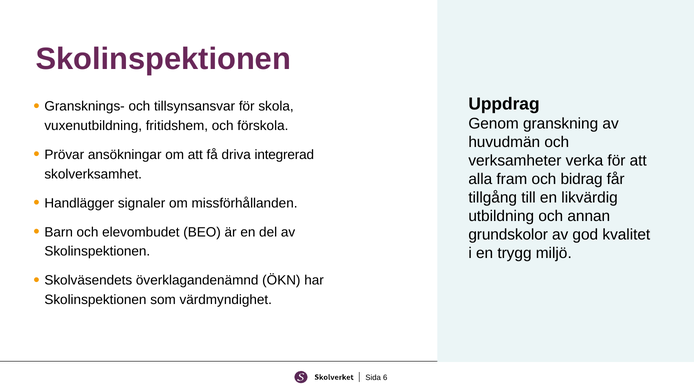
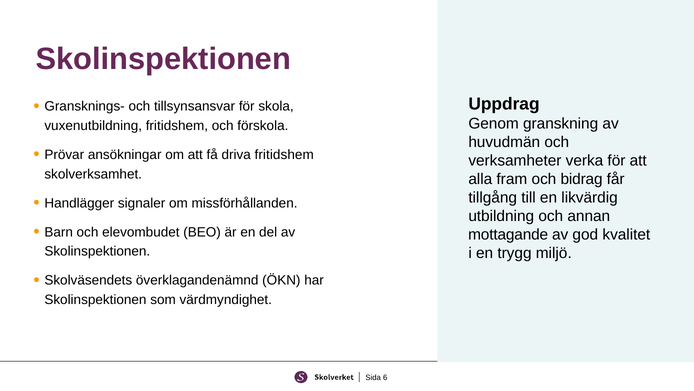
driva integrerad: integrerad -> fritidshem
grundskolor: grundskolor -> mottagande
